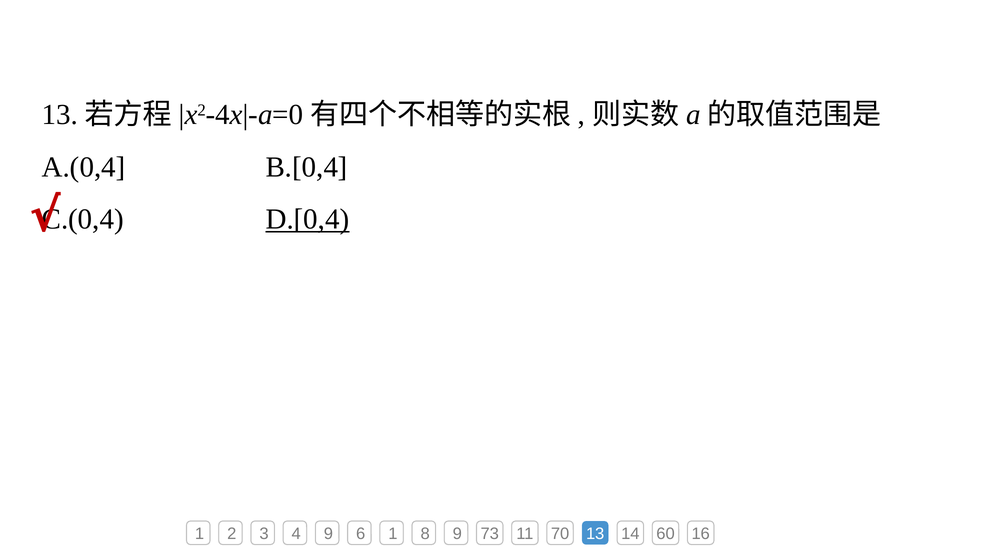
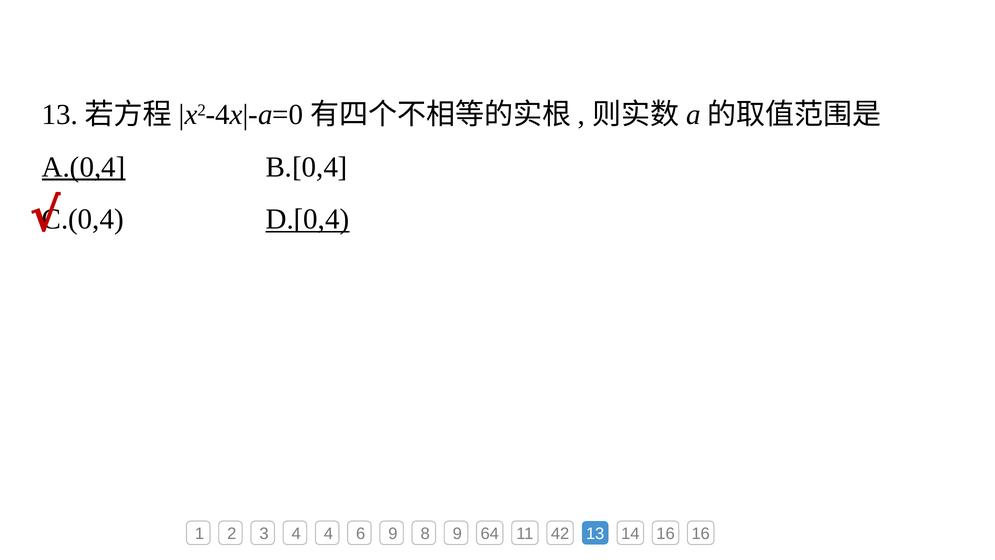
A.(0,4 underline: none -> present
4 9: 9 -> 4
6 1: 1 -> 9
73: 73 -> 64
70: 70 -> 42
14 60: 60 -> 16
